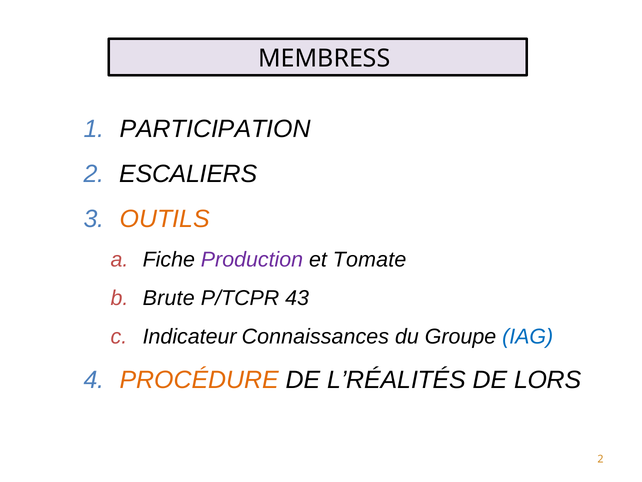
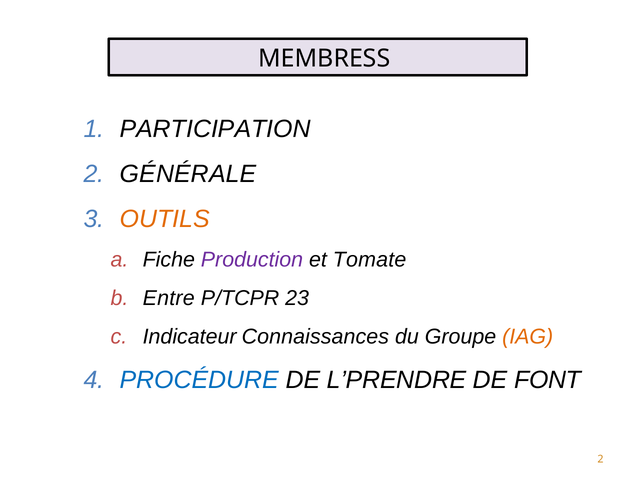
ESCALIERS: ESCALIERS -> GÉNÉRALE
Brute: Brute -> Entre
43: 43 -> 23
IAG colour: blue -> orange
PROCÉDURE colour: orange -> blue
L’RÉALITÉS: L’RÉALITÉS -> L’PRENDRE
LORS: LORS -> FONT
